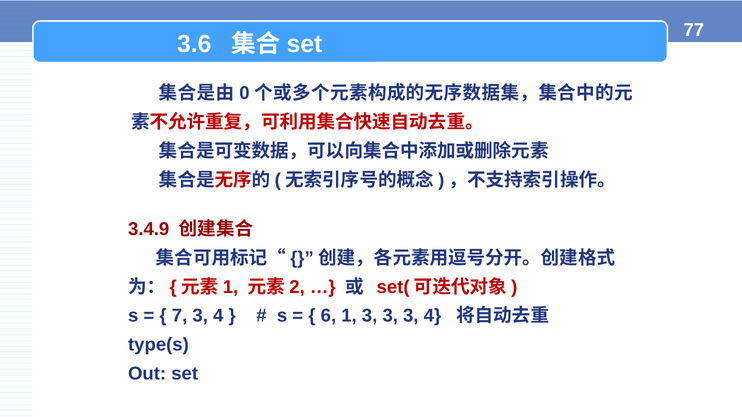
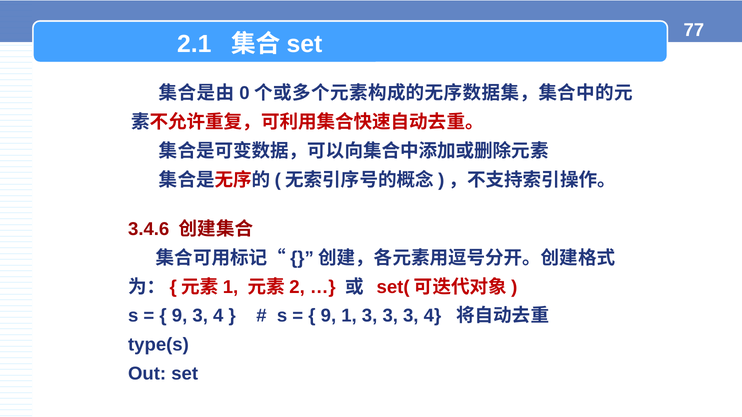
3.6: 3.6 -> 2.1
3.4.9: 3.4.9 -> 3.4.6
7 at (180, 316): 7 -> 9
6 at (328, 316): 6 -> 9
